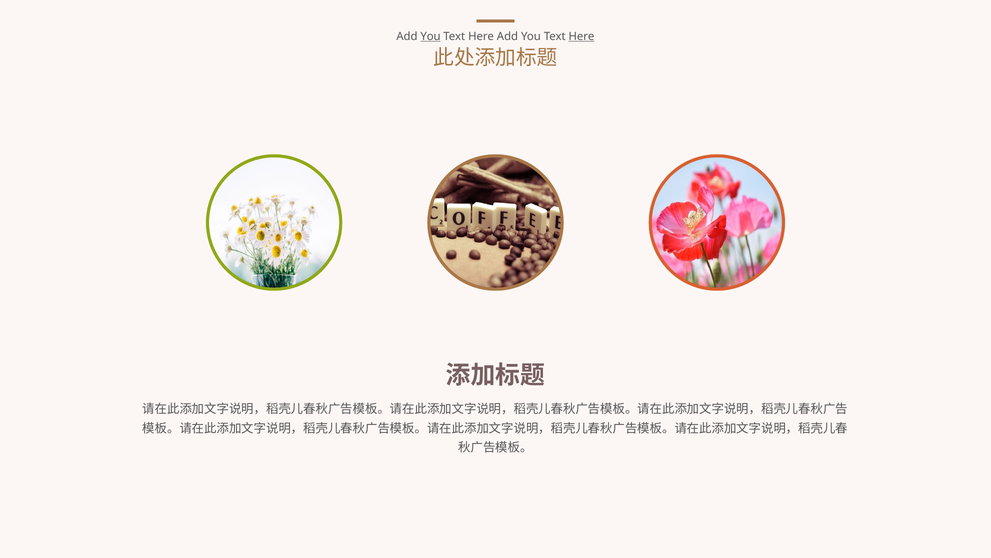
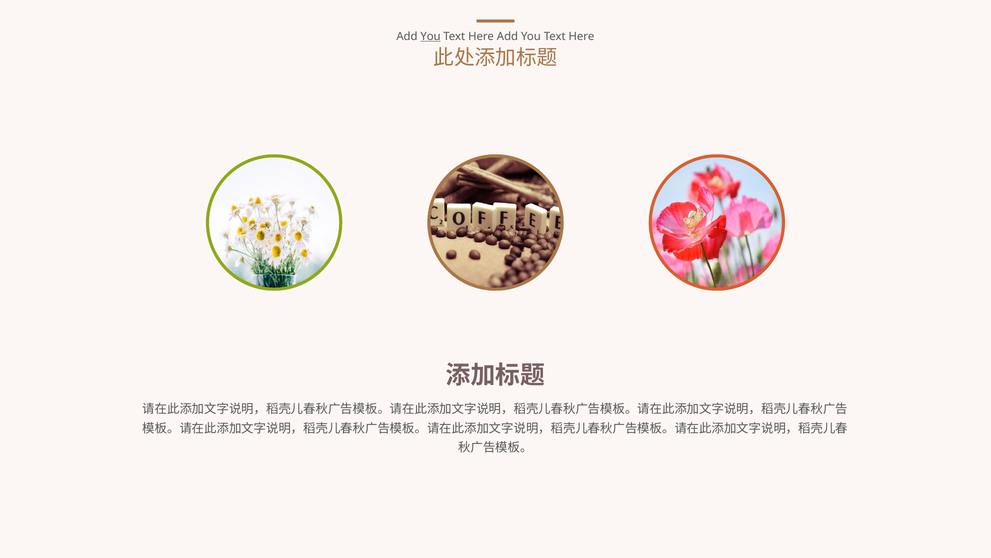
Here at (581, 36) underline: present -> none
